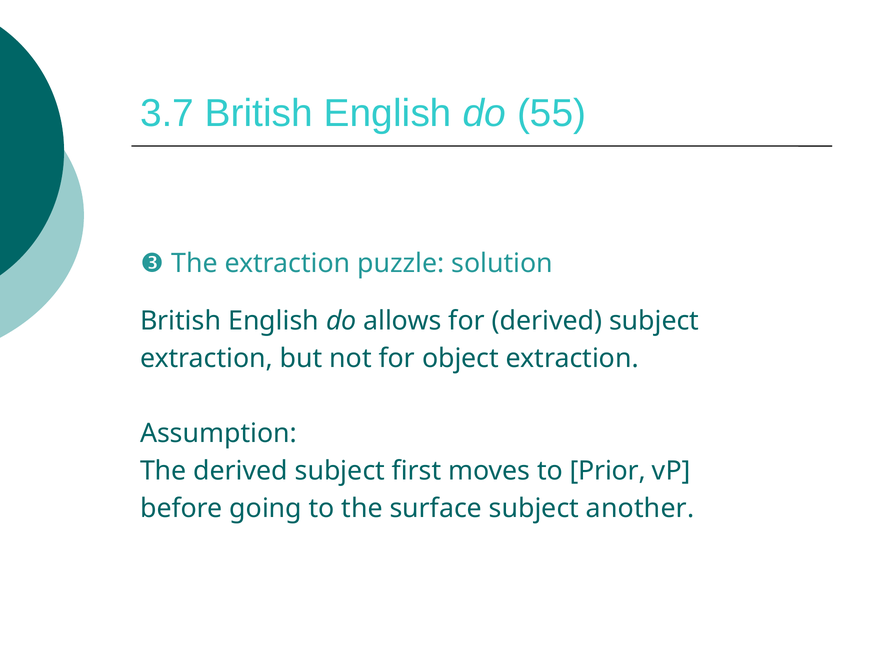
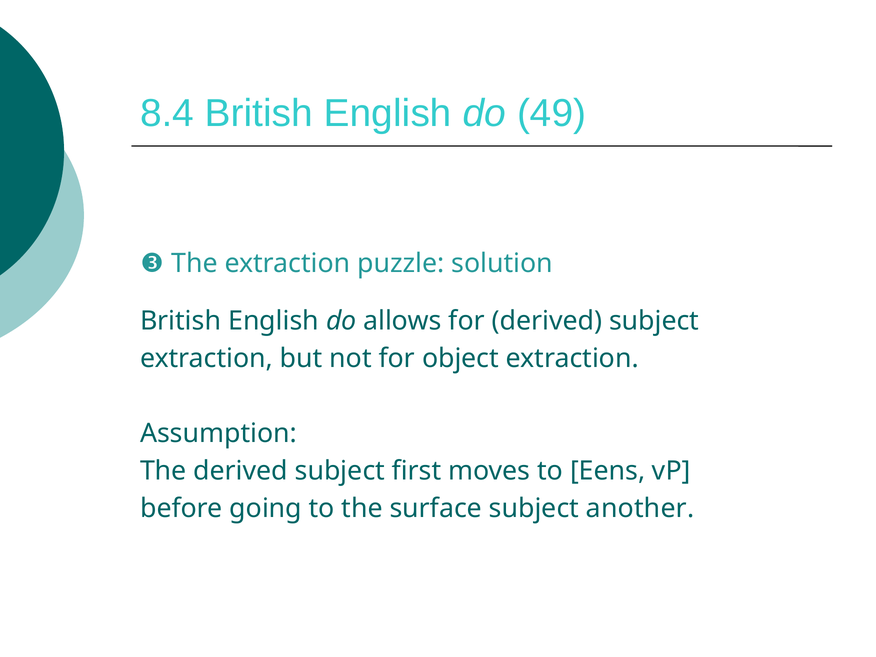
3.7: 3.7 -> 8.4
55: 55 -> 49
Prior: Prior -> Eens
